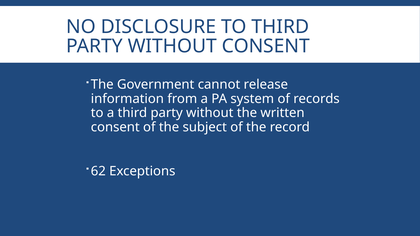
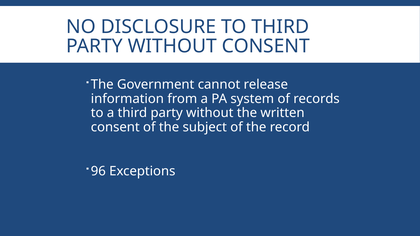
62: 62 -> 96
